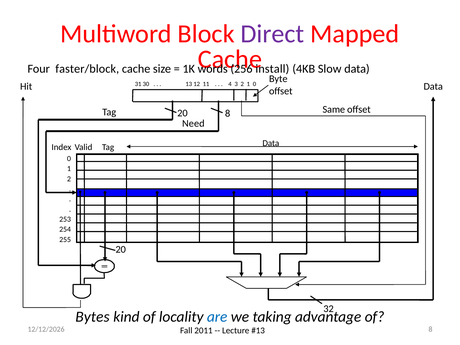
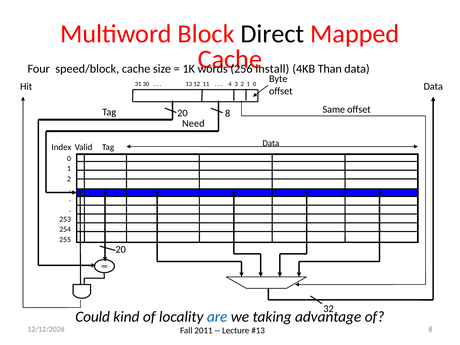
Direct colour: purple -> black
faster/block: faster/block -> speed/block
Slow: Slow -> Than
Bytes: Bytes -> Could
